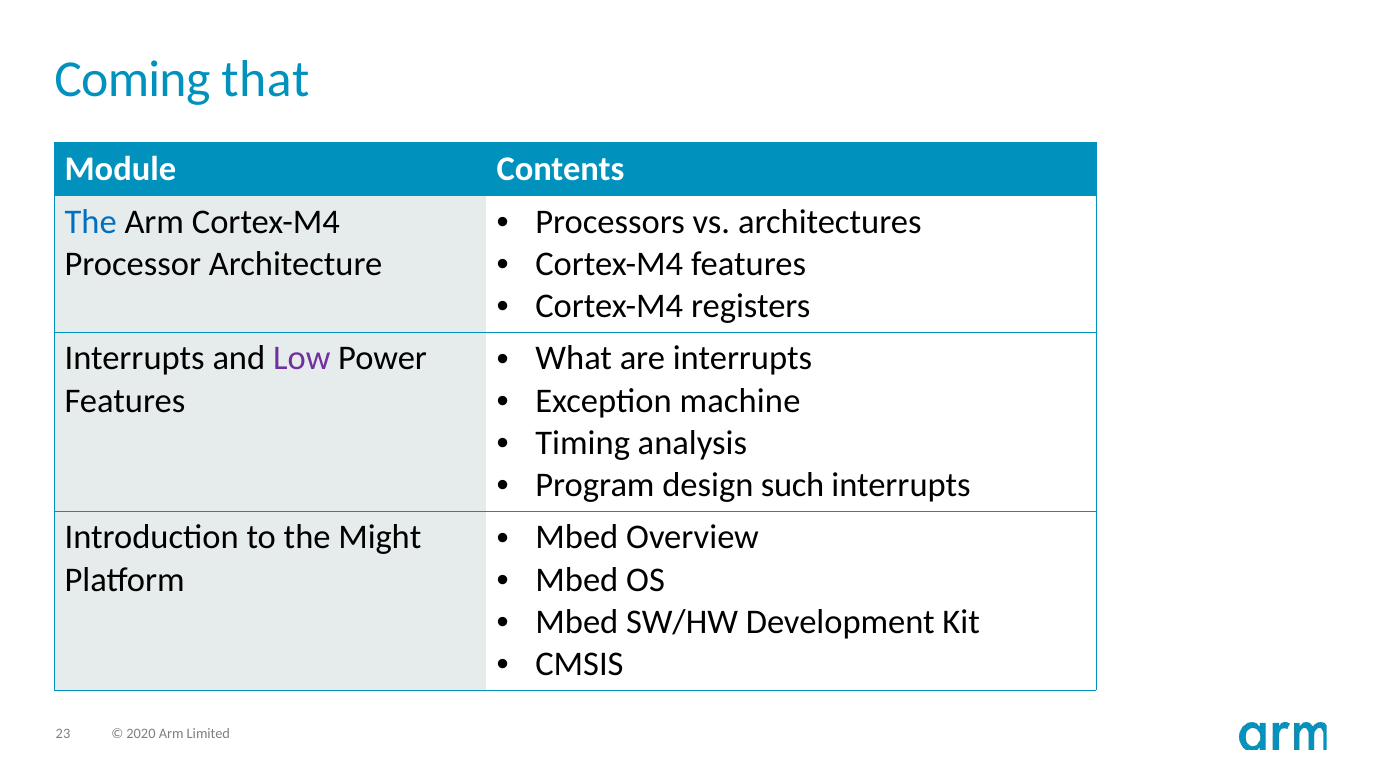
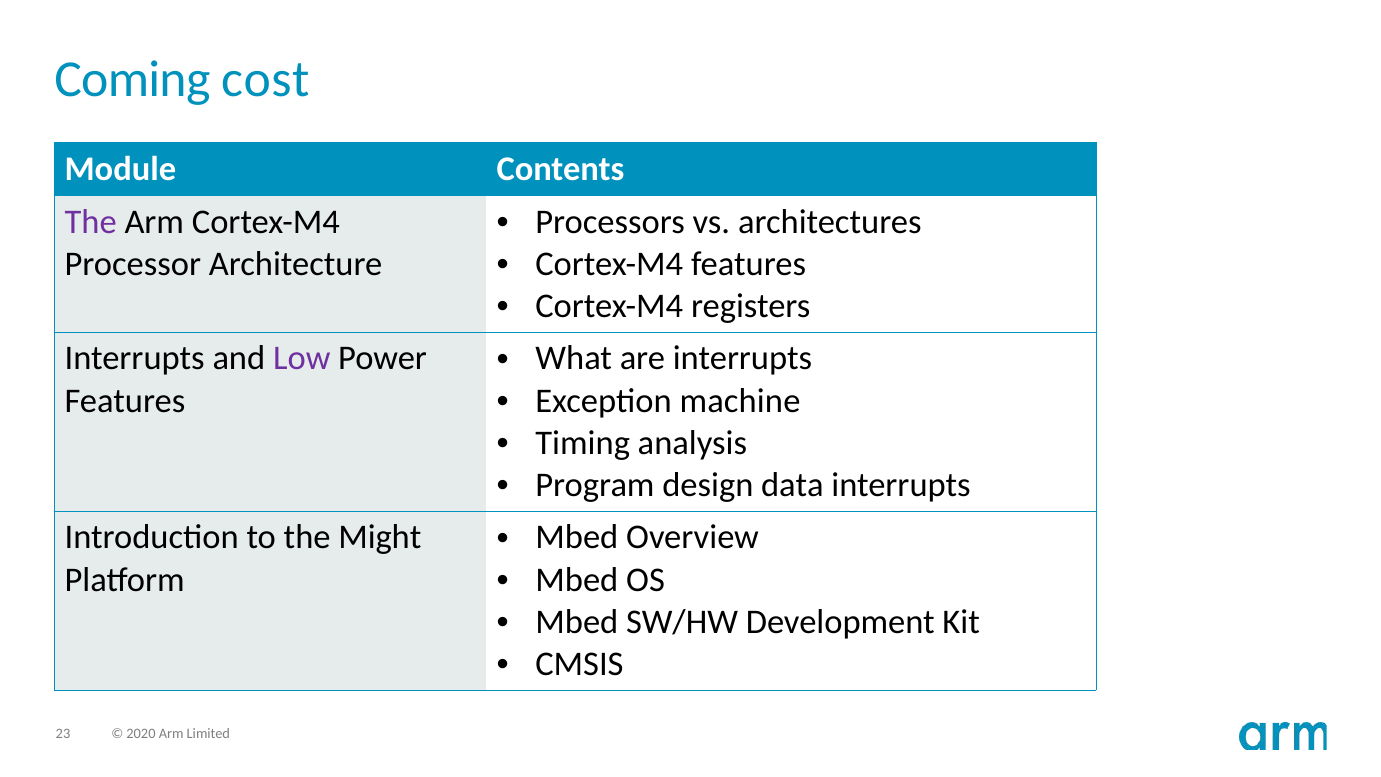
that: that -> cost
The at (91, 222) colour: blue -> purple
such: such -> data
